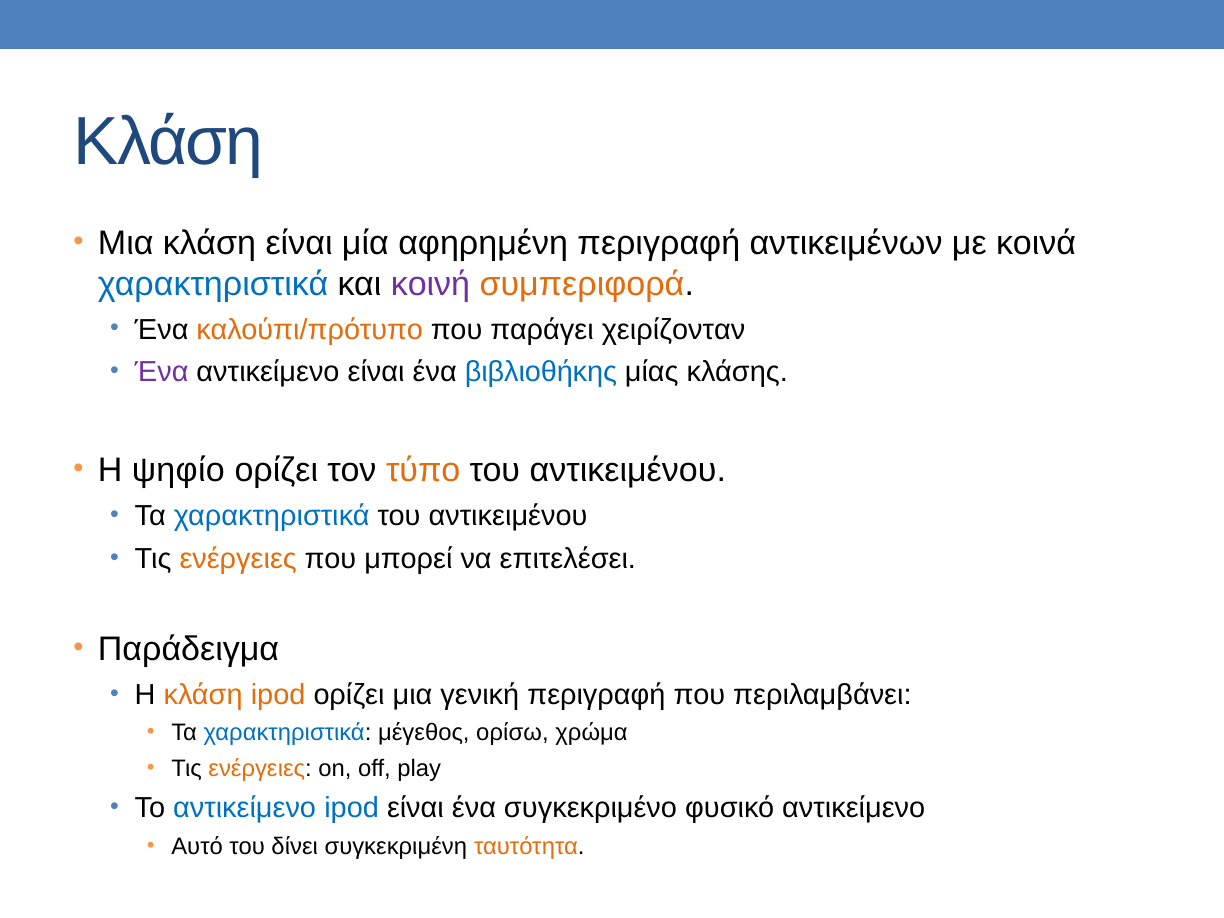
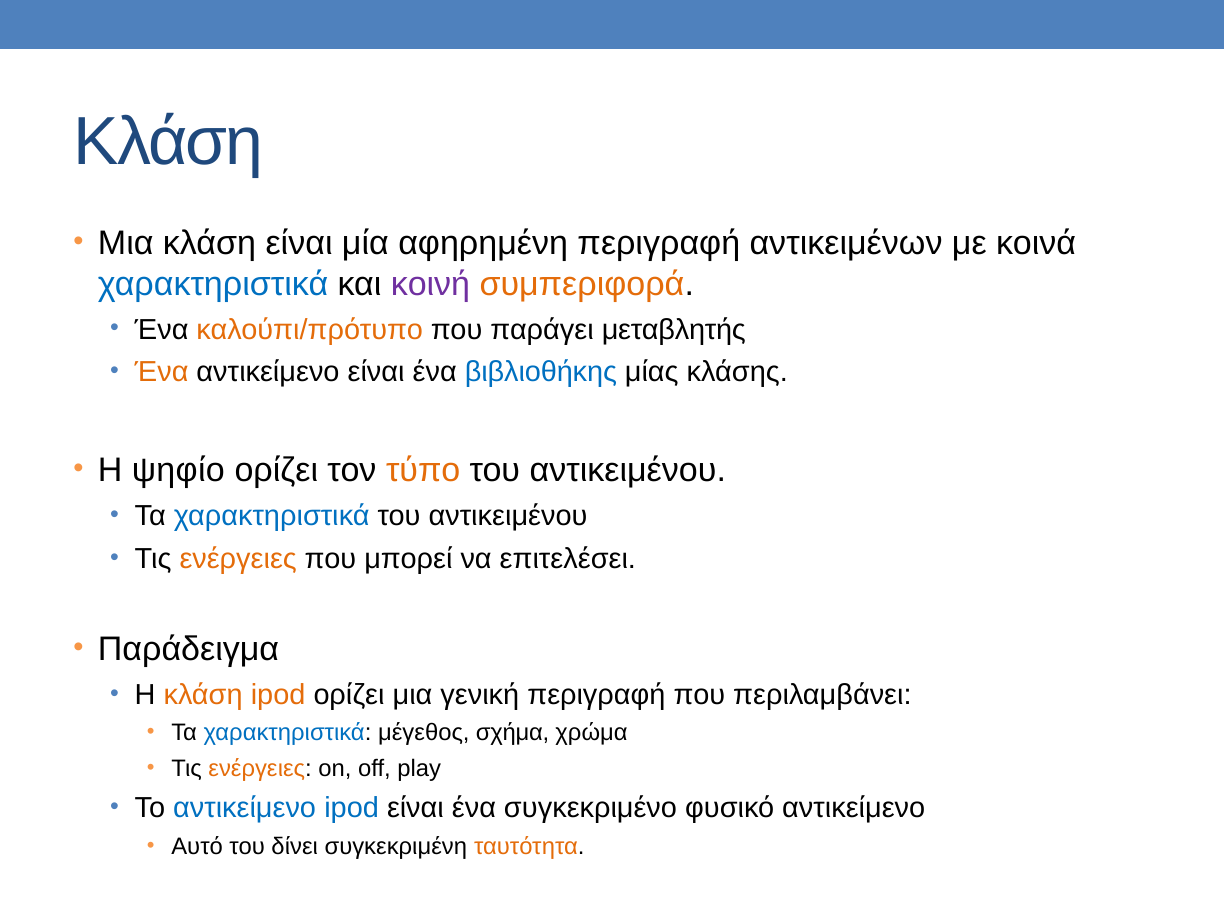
χειρίζονταν: χειρίζονταν -> μεταβλητής
Ένα at (162, 372) colour: purple -> orange
ορίσω: ορίσω -> σχήμα
